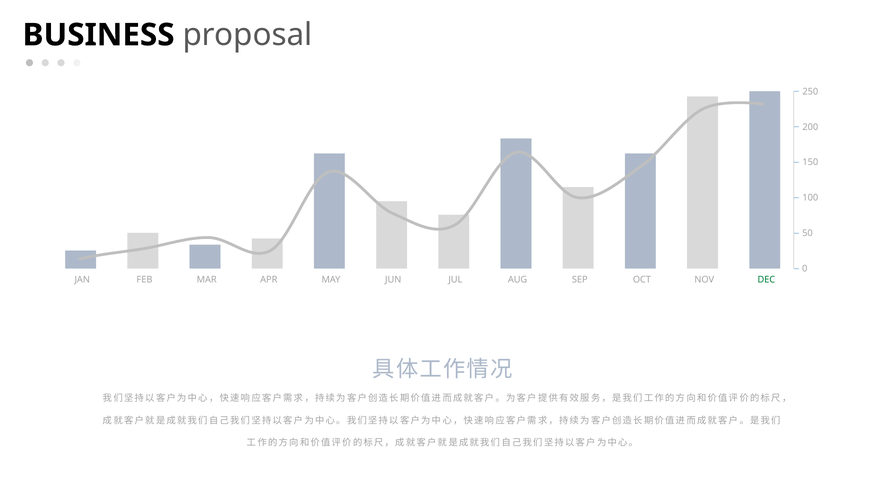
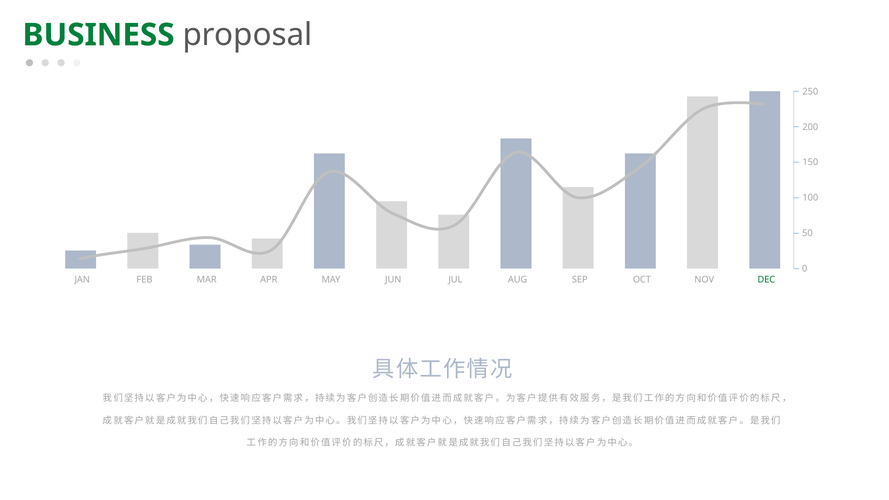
BUSINESS colour: black -> green
